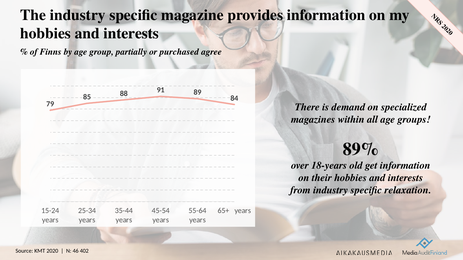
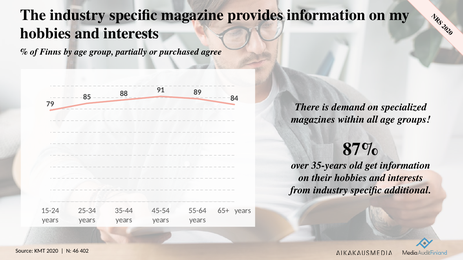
89%: 89% -> 87%
18-years: 18-years -> 35-years
relaxation: relaxation -> additional
